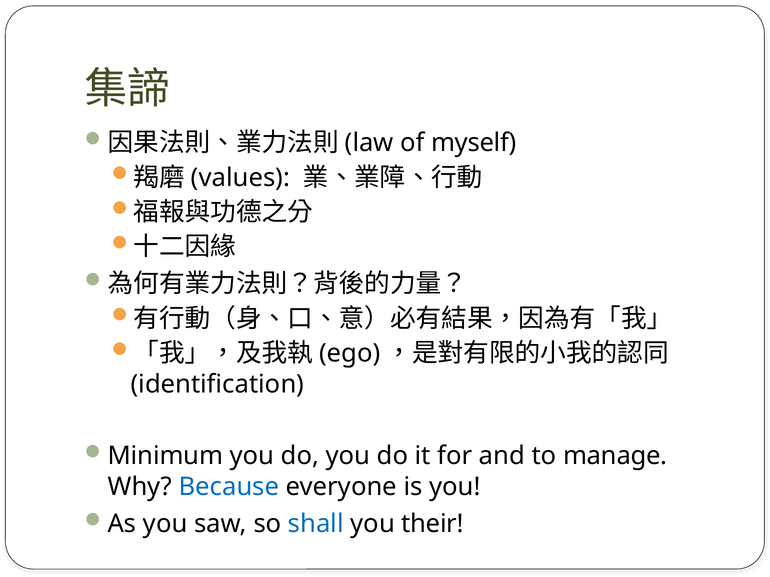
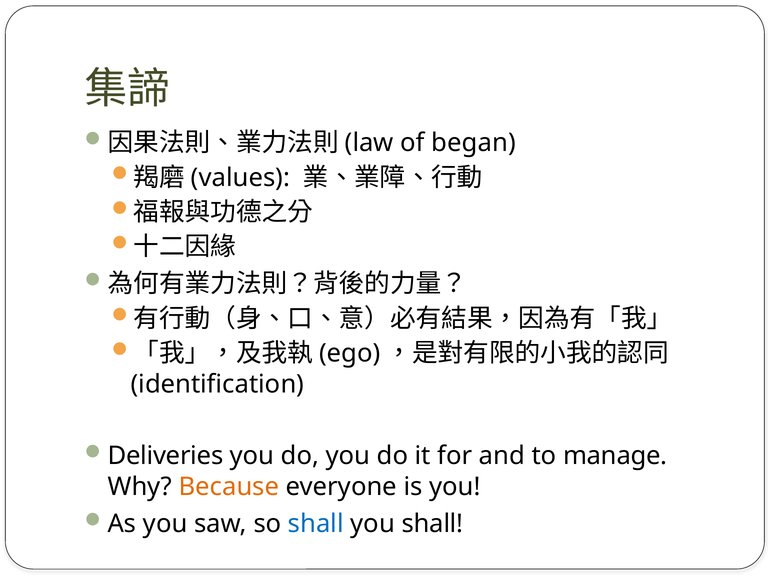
myself: myself -> began
Minimum: Minimum -> Deliveries
Because colour: blue -> orange
you their: their -> shall
